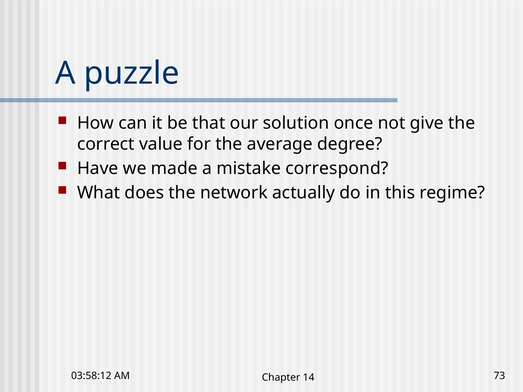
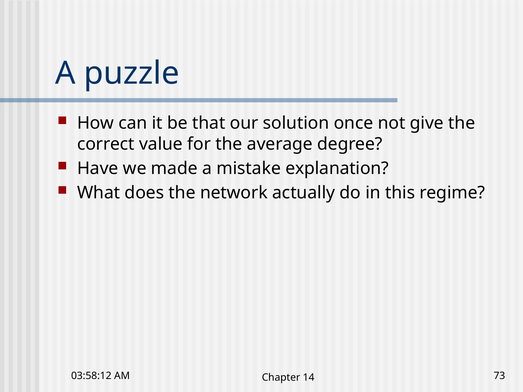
correspond: correspond -> explanation
